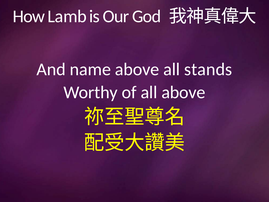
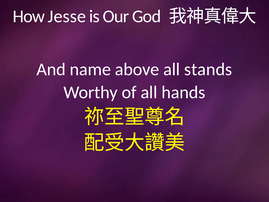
Lamb: Lamb -> Jesse
all above: above -> hands
